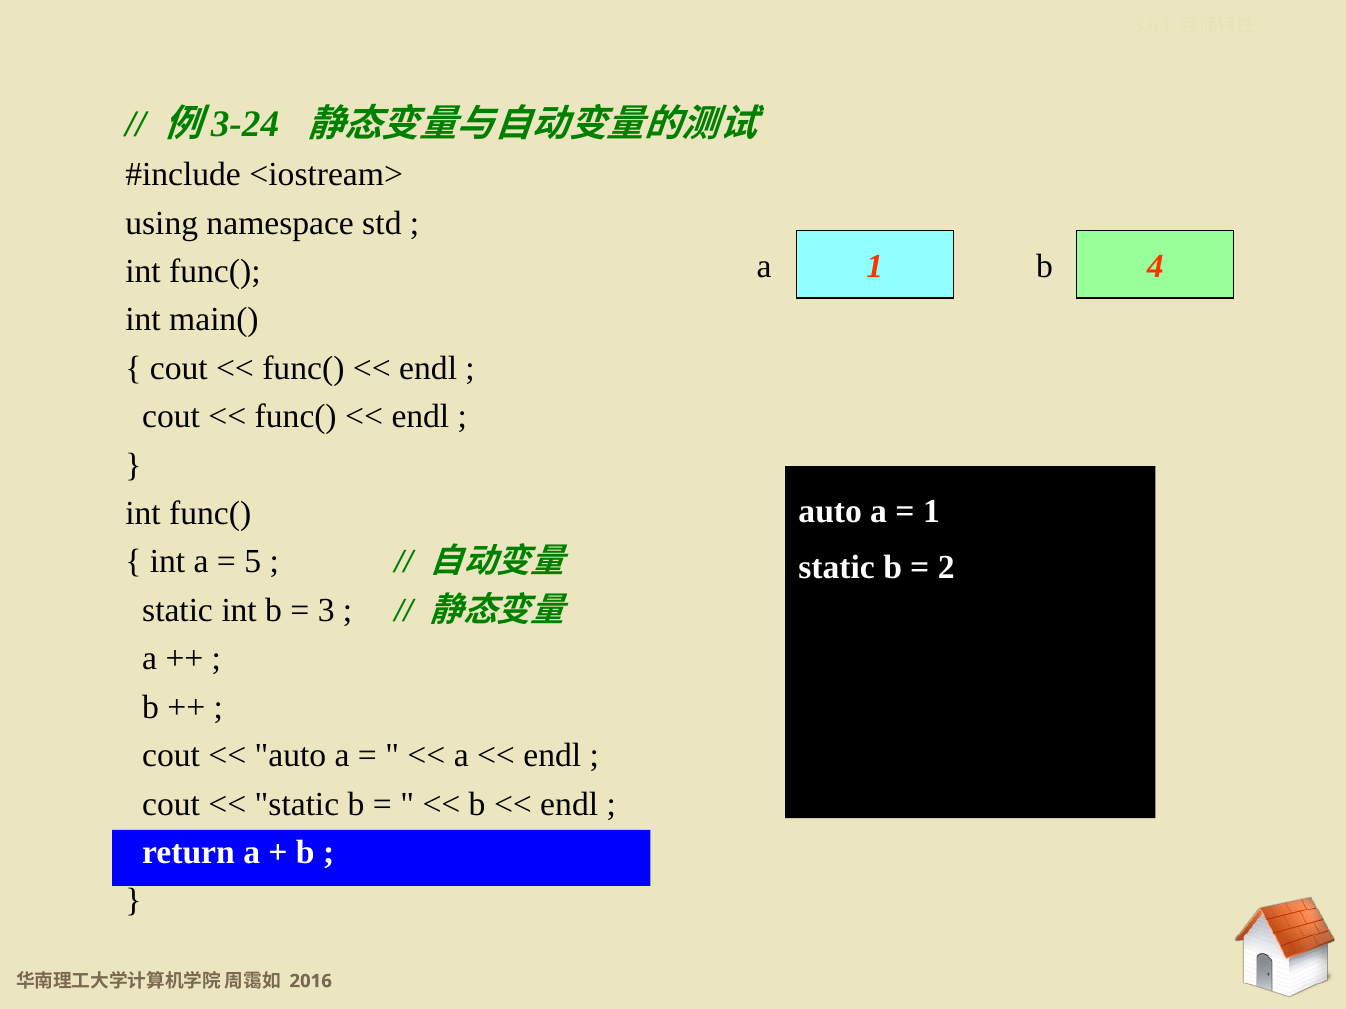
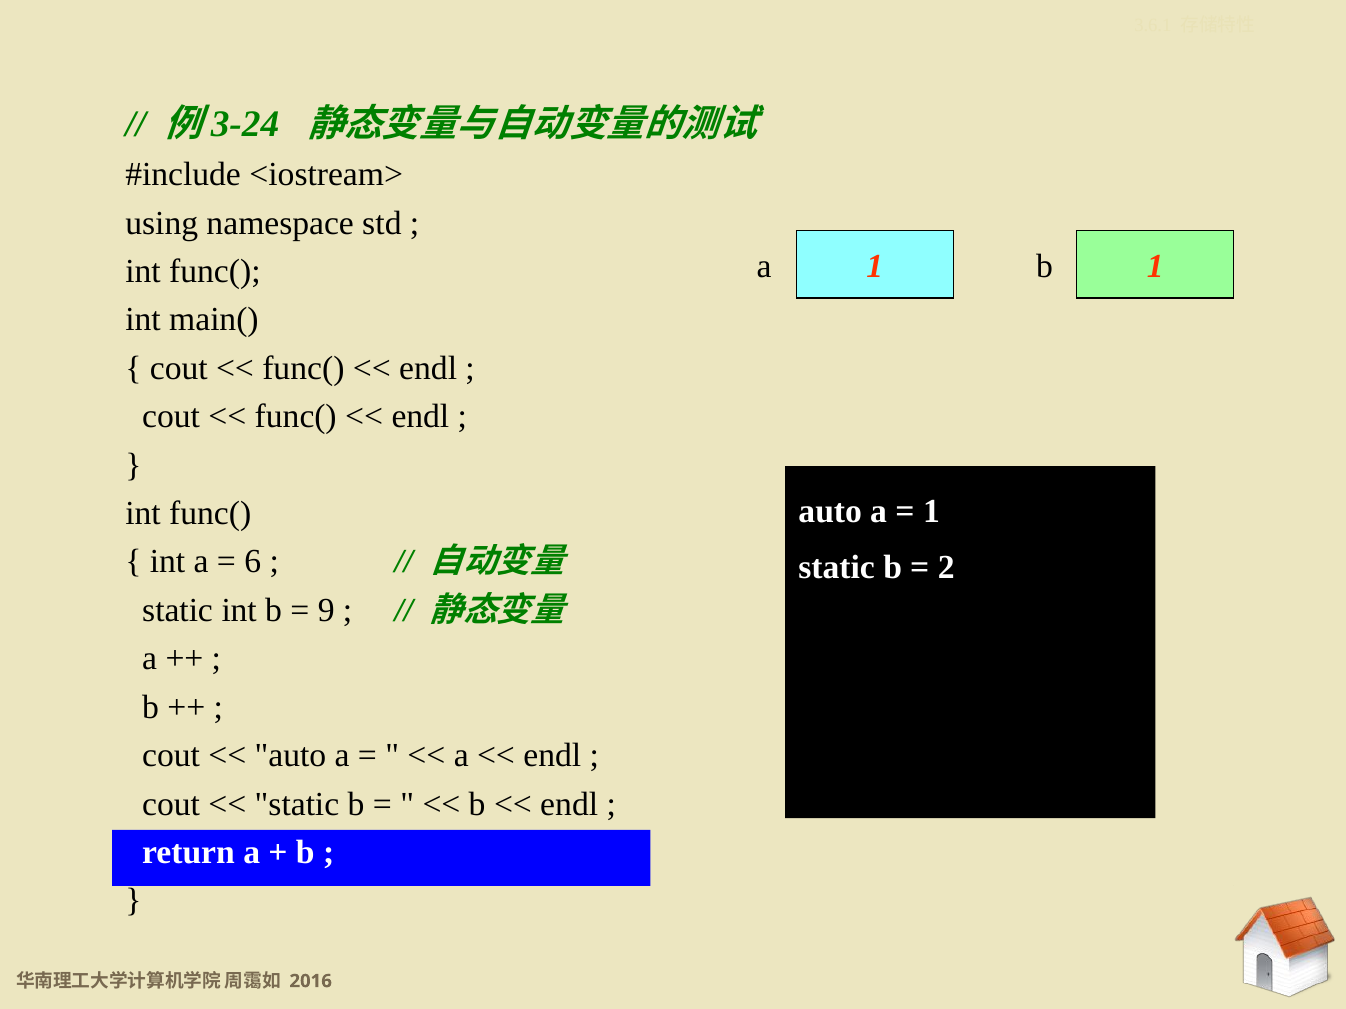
a 4: 4 -> 1
5: 5 -> 6
3 at (326, 611): 3 -> 9
